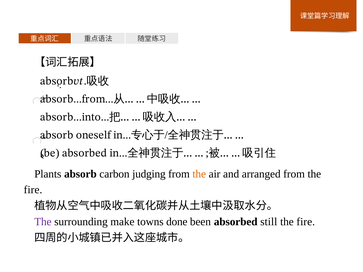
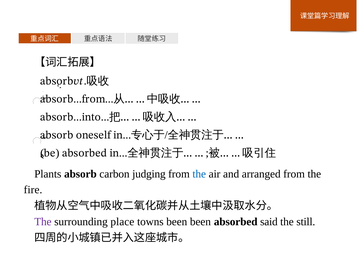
the at (199, 174) colour: orange -> blue
make: make -> place
towns done: done -> been
still: still -> said
fire at (306, 222): fire -> still
